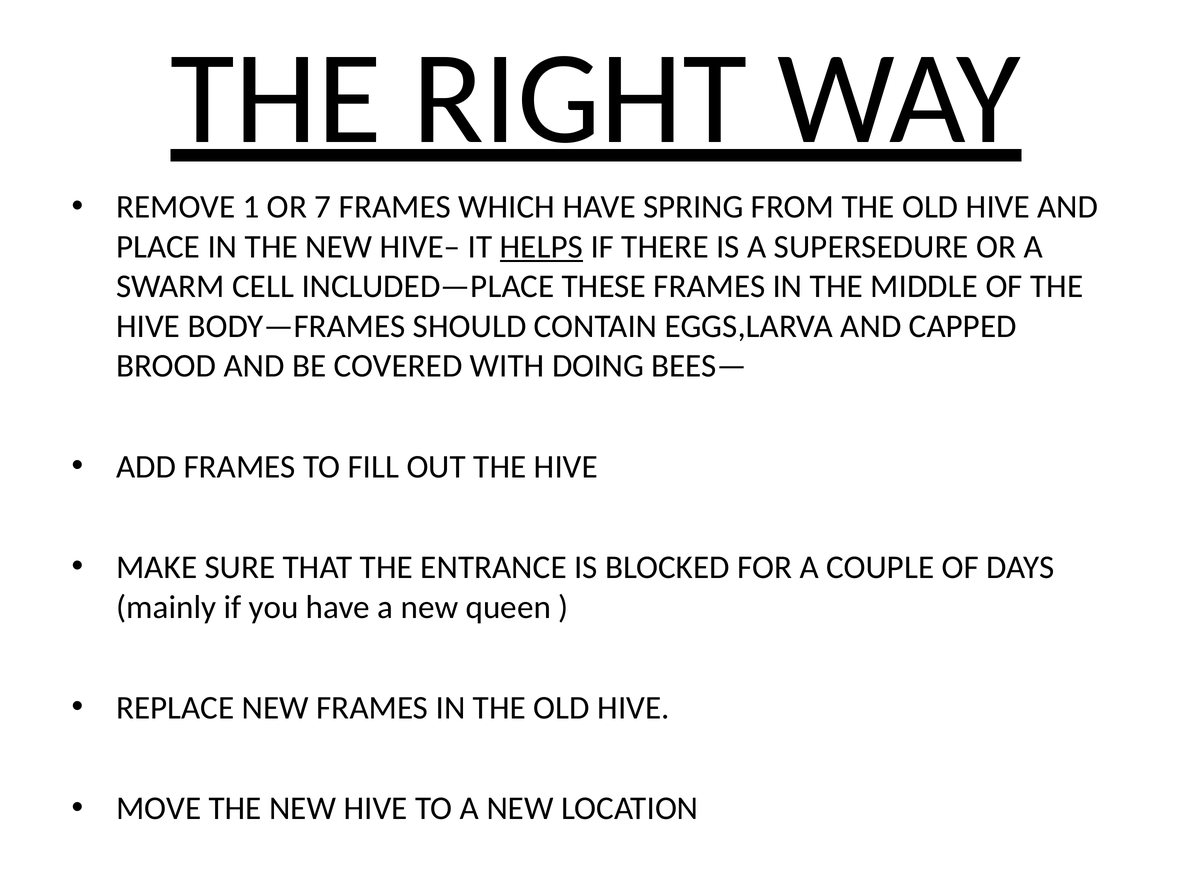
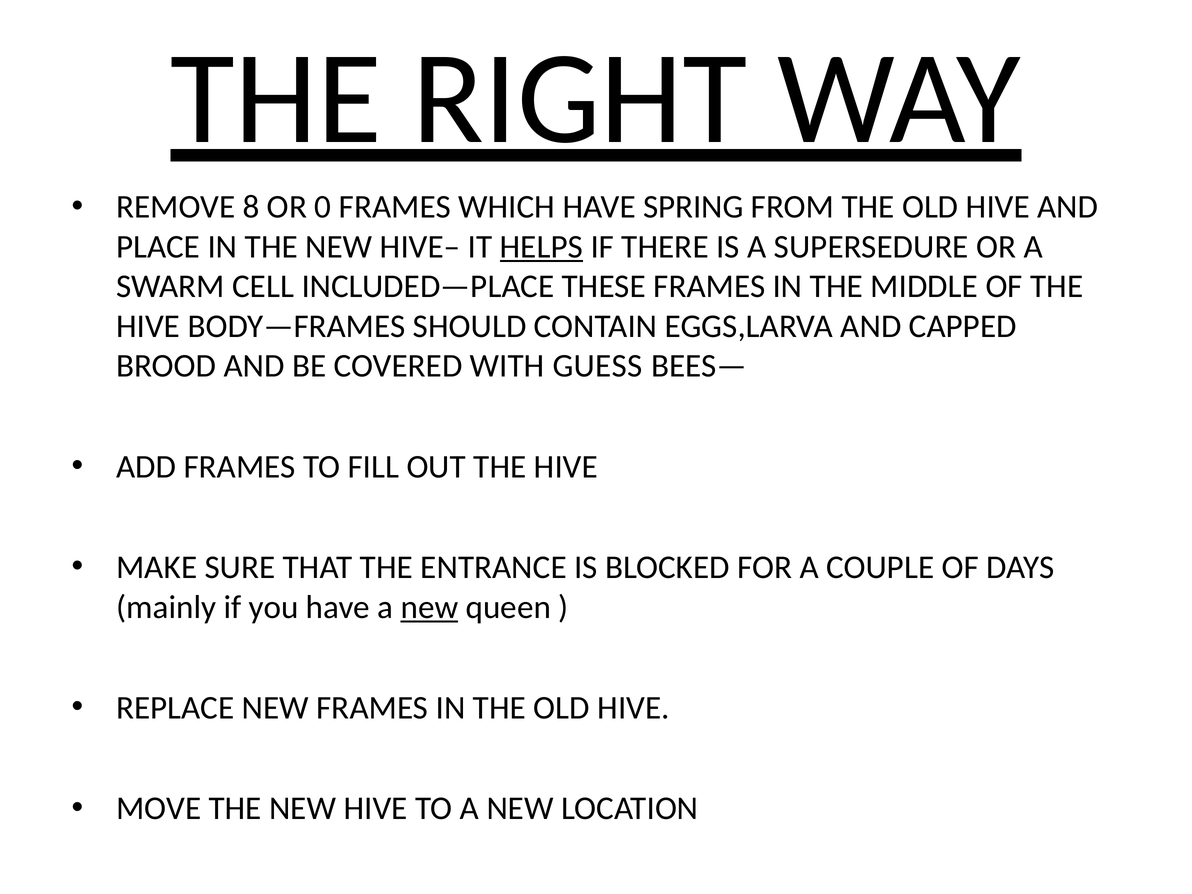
1: 1 -> 8
7: 7 -> 0
DOING: DOING -> GUESS
new at (429, 607) underline: none -> present
